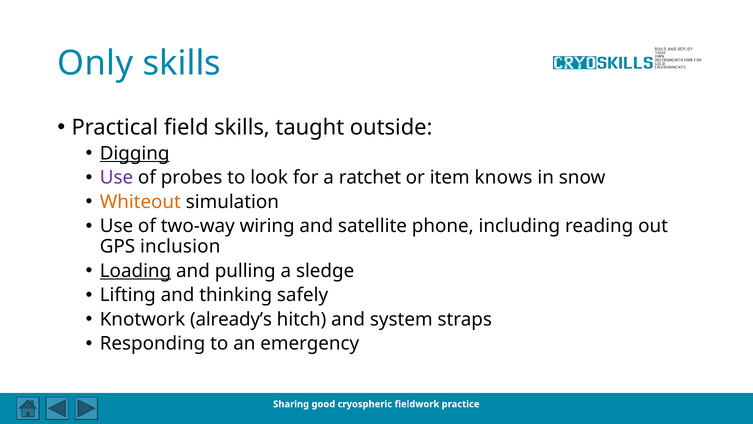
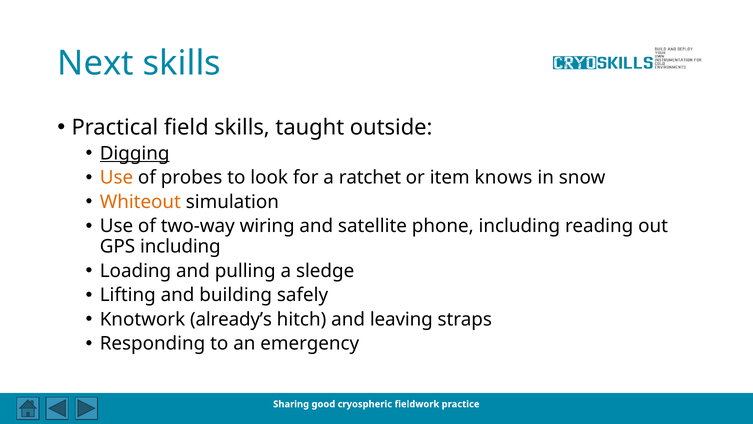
Only: Only -> Next
Use at (116, 178) colour: purple -> orange
GPS inclusion: inclusion -> including
Loading underline: present -> none
thinking: thinking -> building
system: system -> leaving
